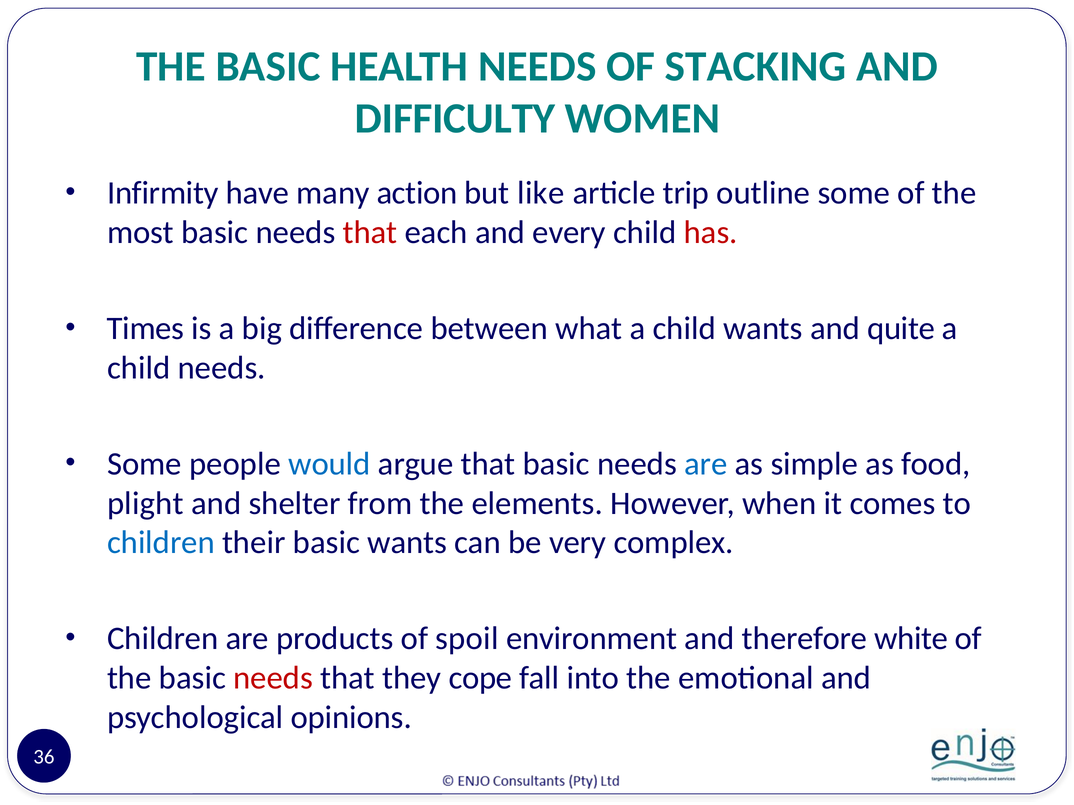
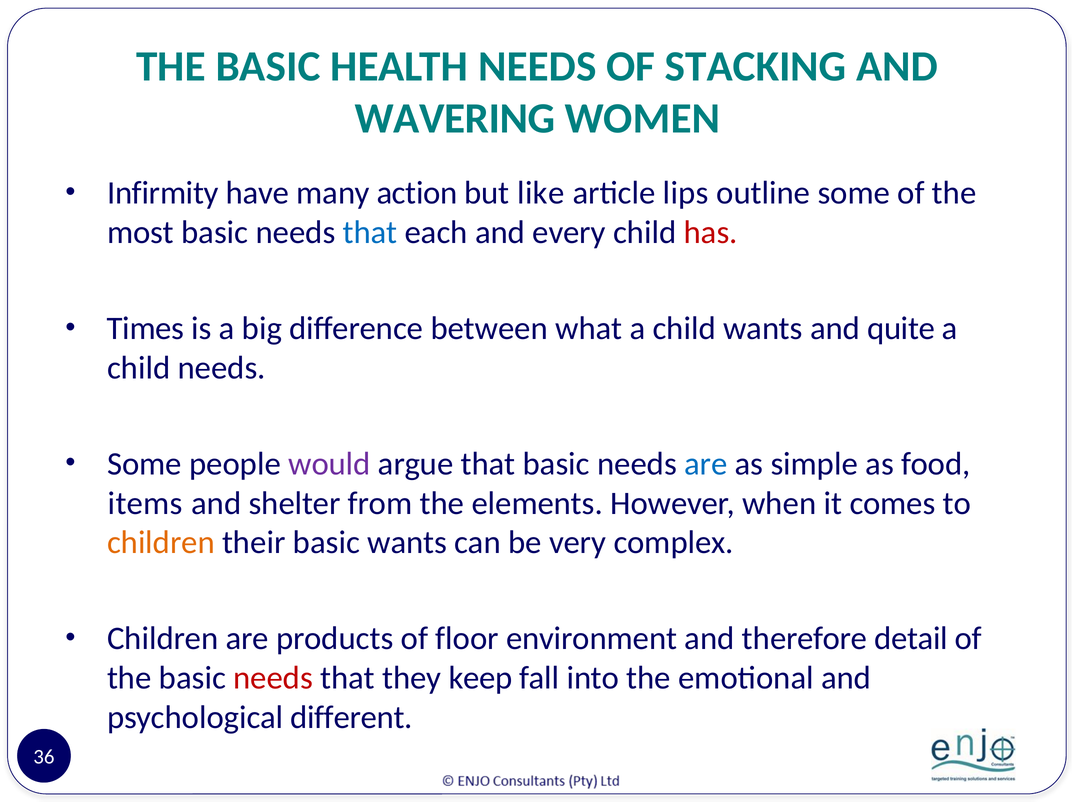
DIFFICULTY: DIFFICULTY -> WAVERING
trip: trip -> lips
that at (370, 233) colour: red -> blue
would colour: blue -> purple
plight: plight -> items
children at (161, 543) colour: blue -> orange
spoil: spoil -> floor
white: white -> detail
cope: cope -> keep
opinions: opinions -> different
